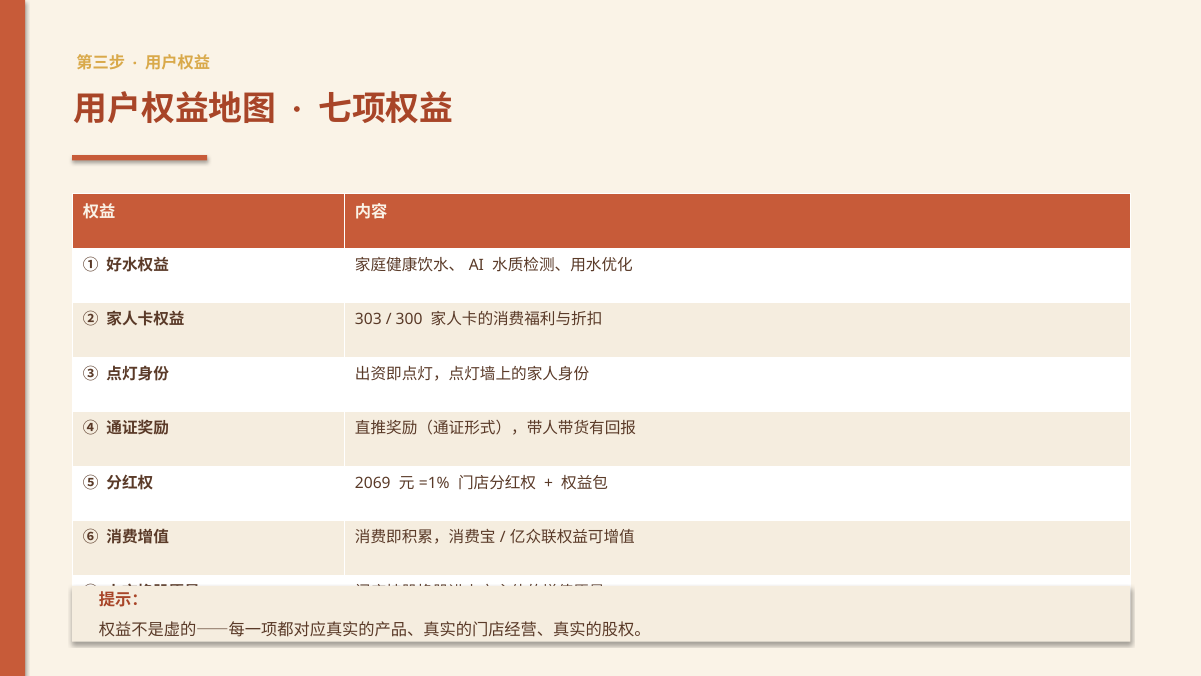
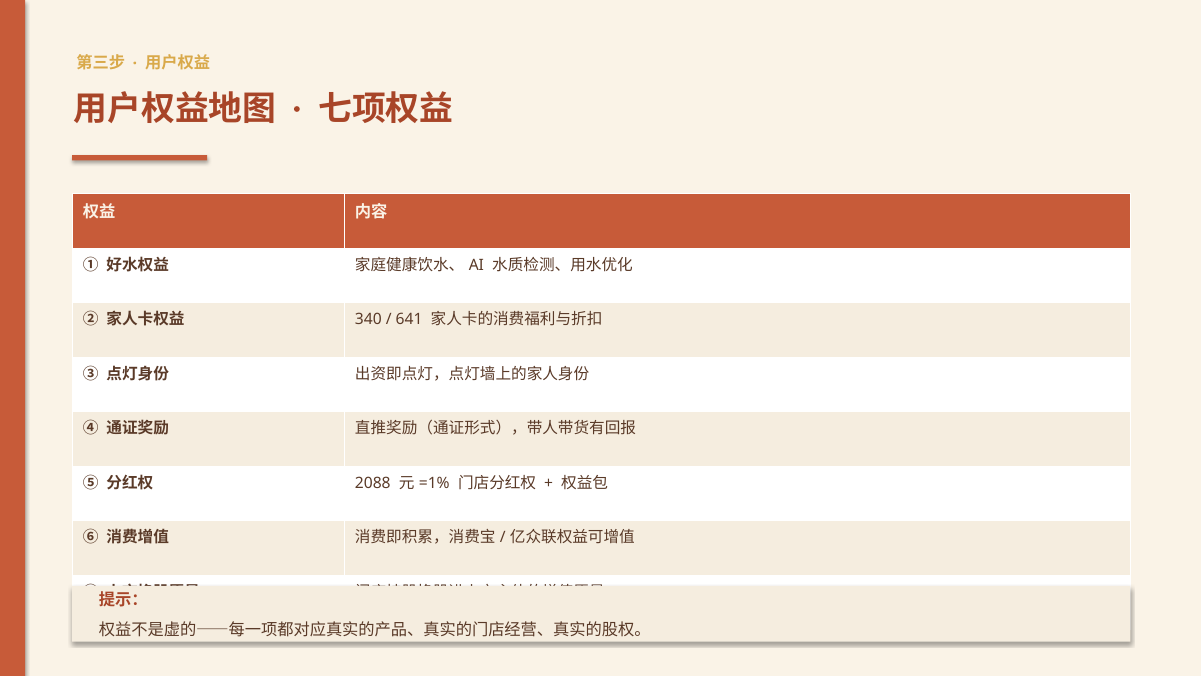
303: 303 -> 340
300: 300 -> 641
2069: 2069 -> 2088
